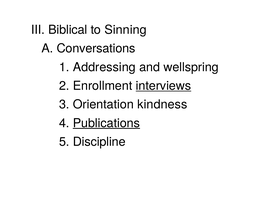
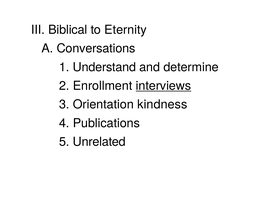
Sinning: Sinning -> Eternity
Addressing: Addressing -> Understand
wellspring: wellspring -> determine
Publications underline: present -> none
Discipline: Discipline -> Unrelated
